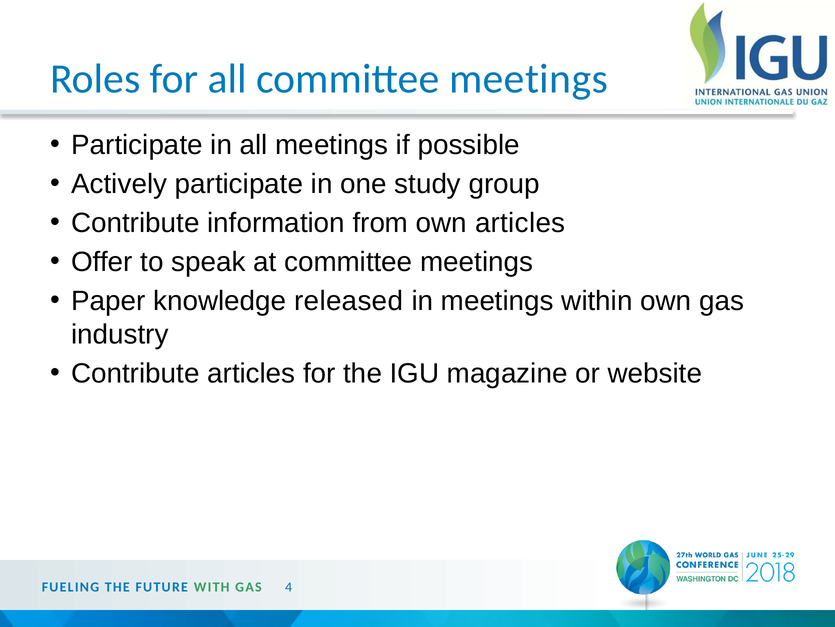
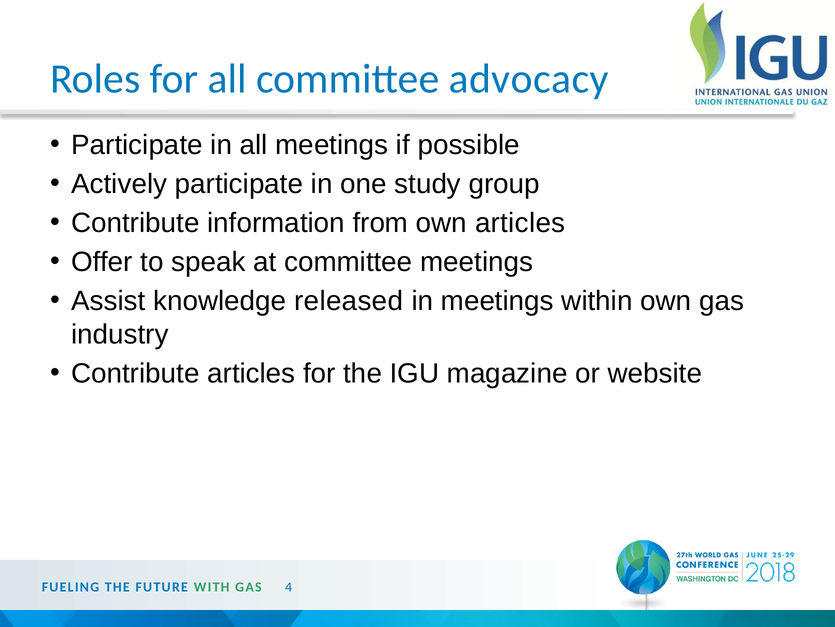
all committee meetings: meetings -> advocacy
Paper: Paper -> Assist
